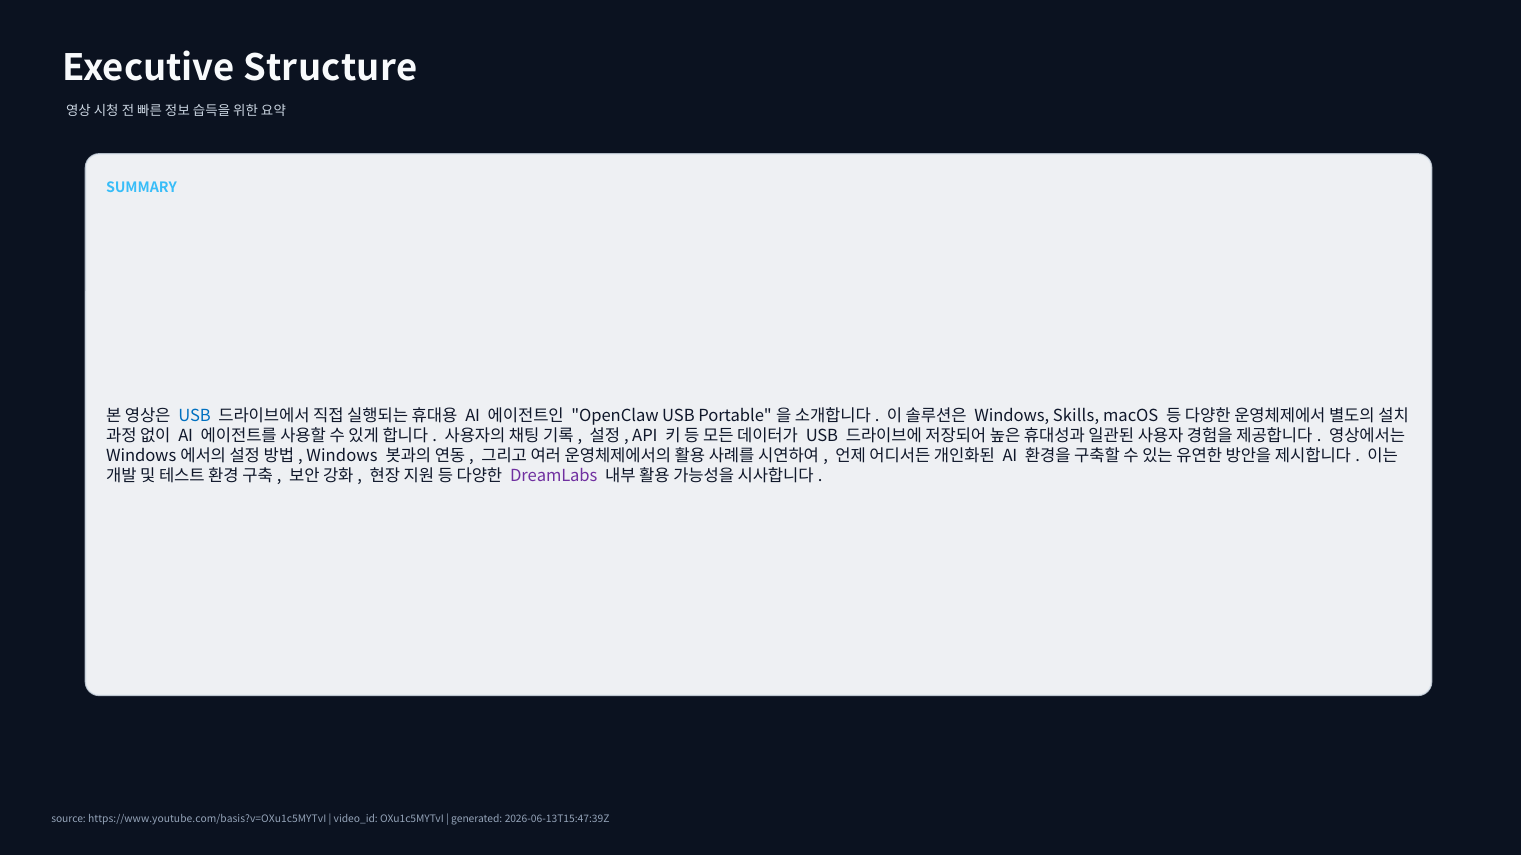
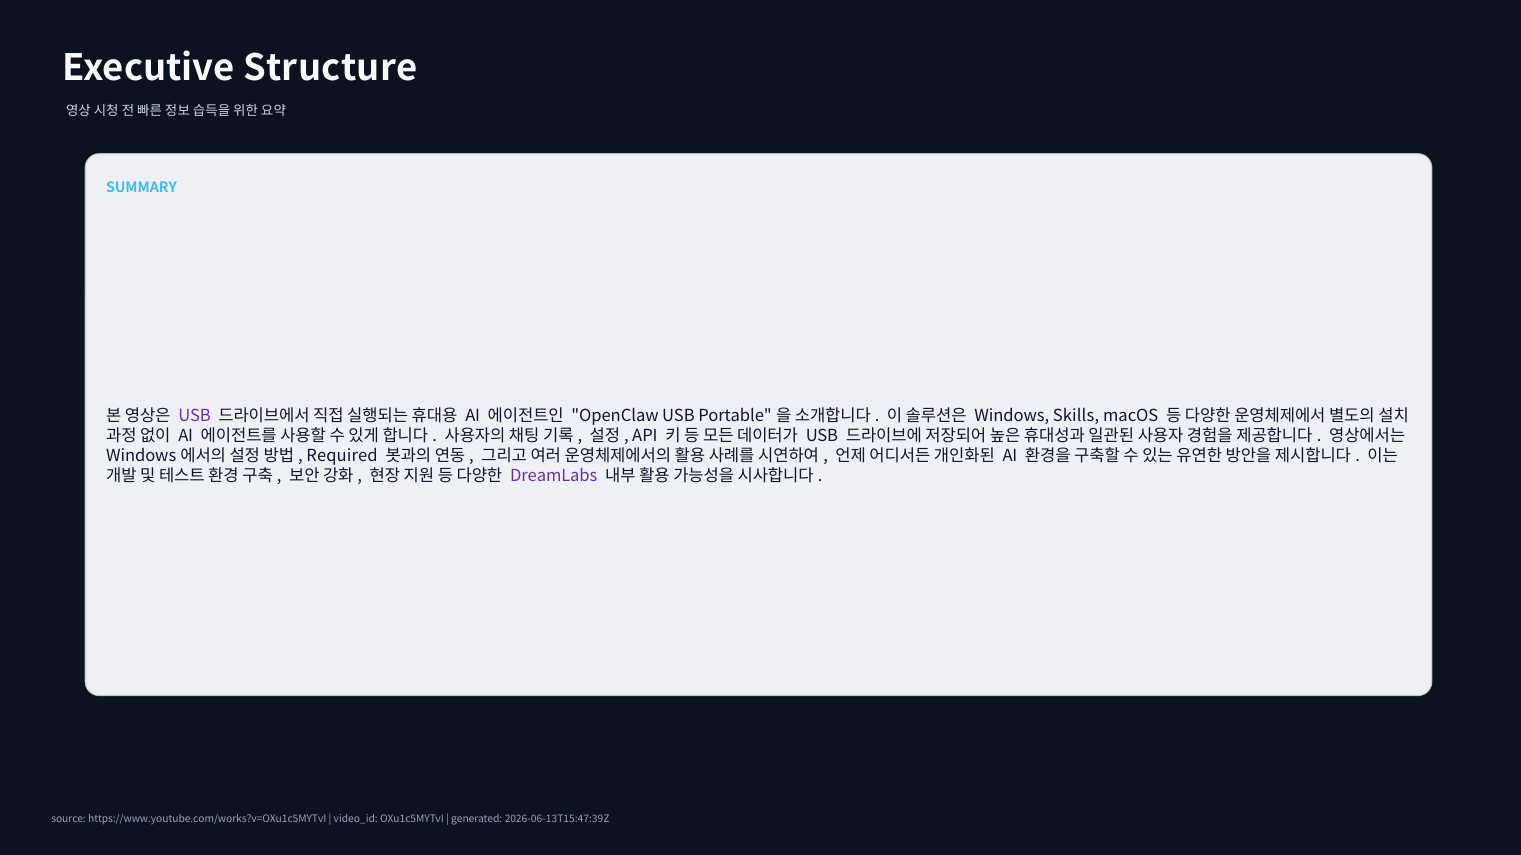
USB at (195, 417) colour: blue -> purple
Windows at (342, 456): Windows -> Required
https://www.youtube.com/basis?v=OXu1c5MYTvI: https://www.youtube.com/basis?v=OXu1c5MYTvI -> https://www.youtube.com/works?v=OXu1c5MYTvI
